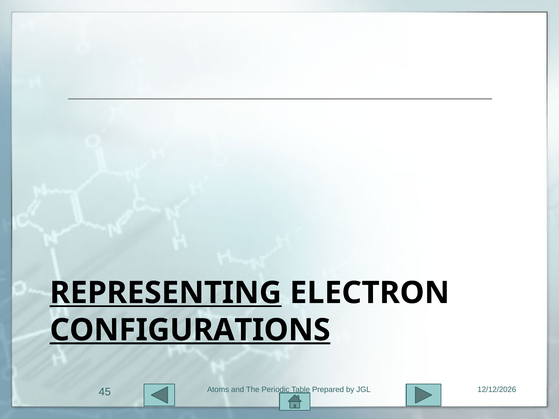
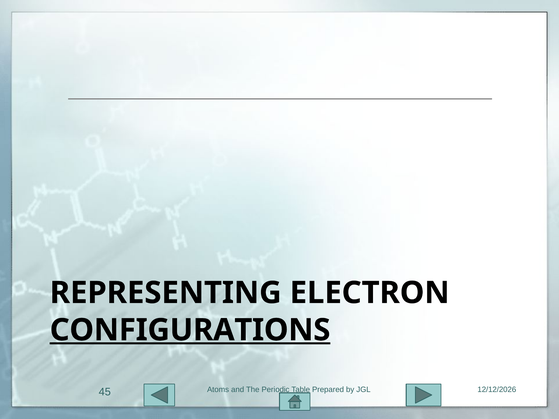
REPRESENTING underline: present -> none
